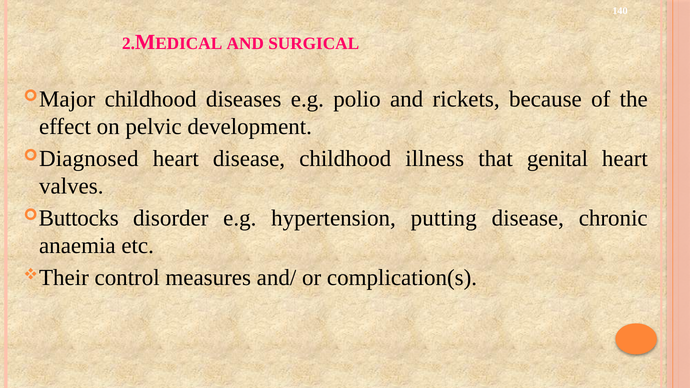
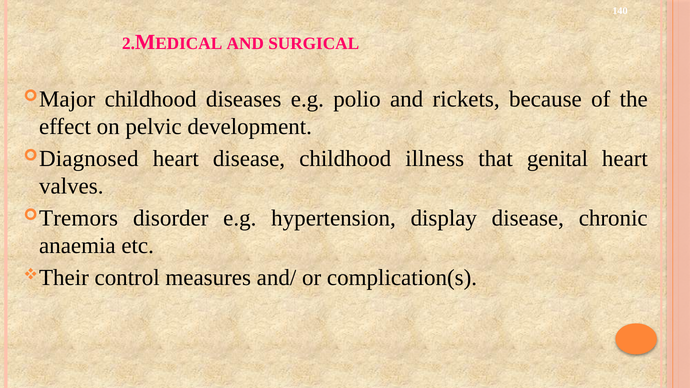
Buttocks: Buttocks -> Tremors
putting: putting -> display
